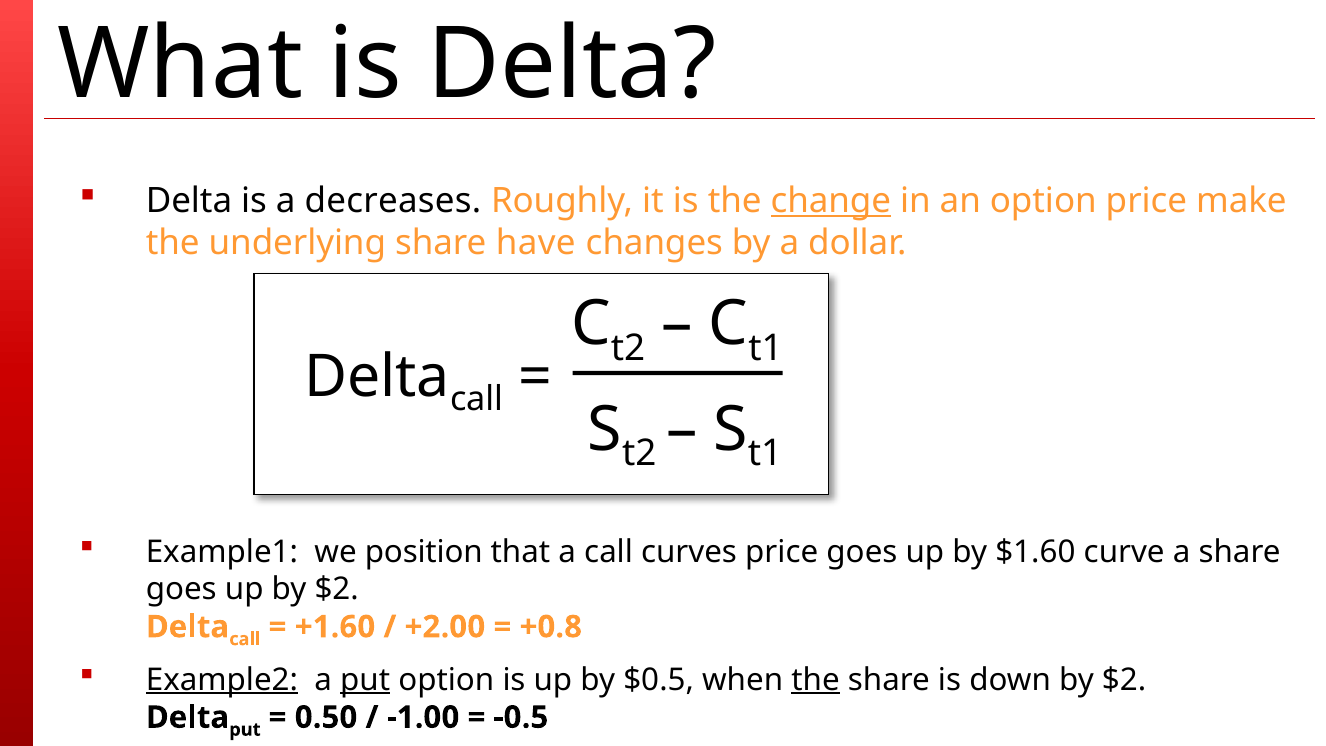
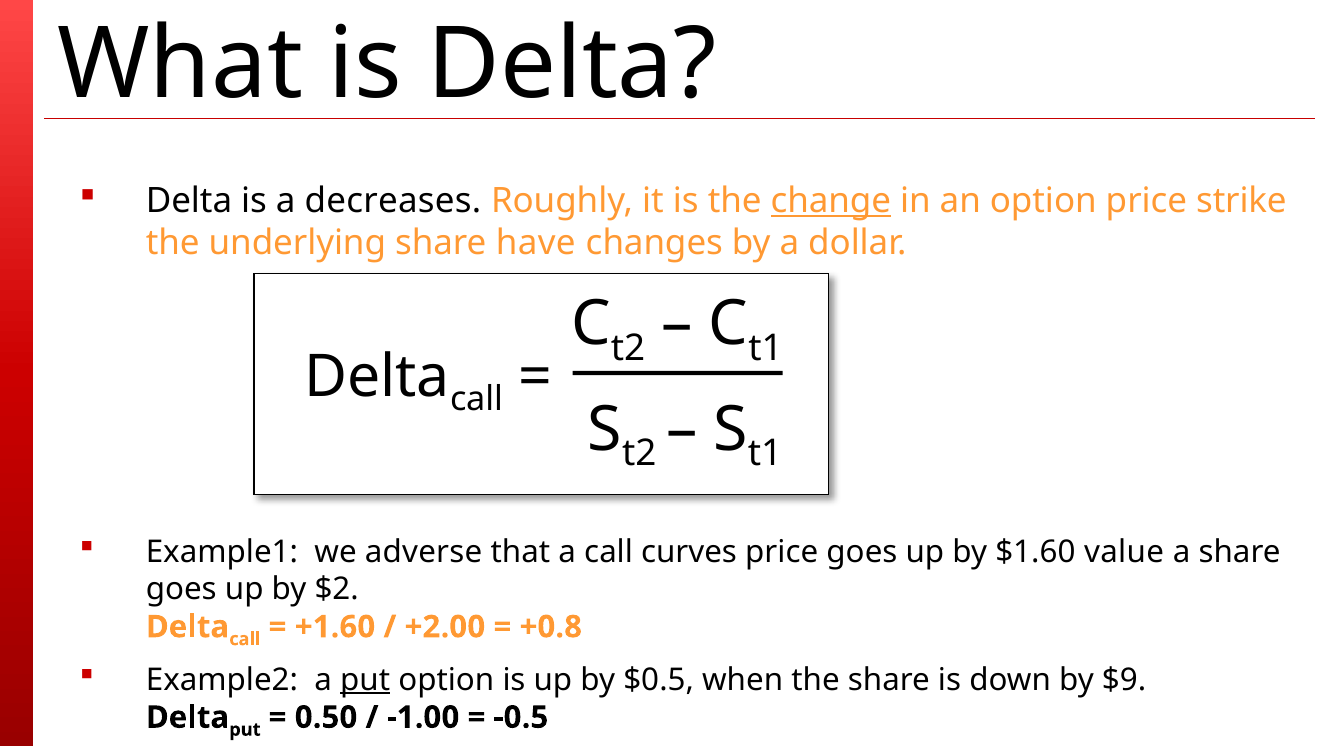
make: make -> strike
position: position -> adverse
curve: curve -> value
Example2 underline: present -> none
the at (816, 680) underline: present -> none
down by $2: $2 -> $9
